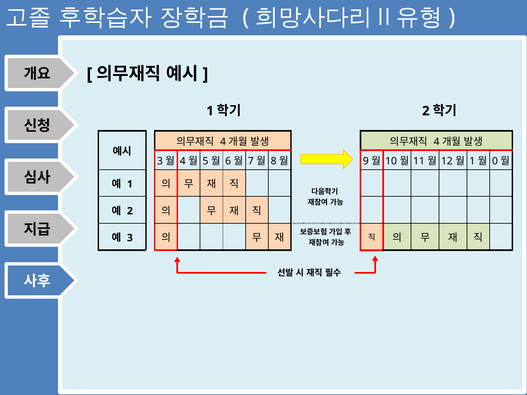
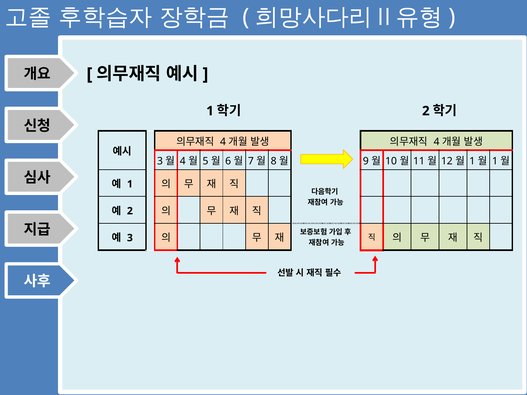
0 at (495, 161): 0 -> 1
